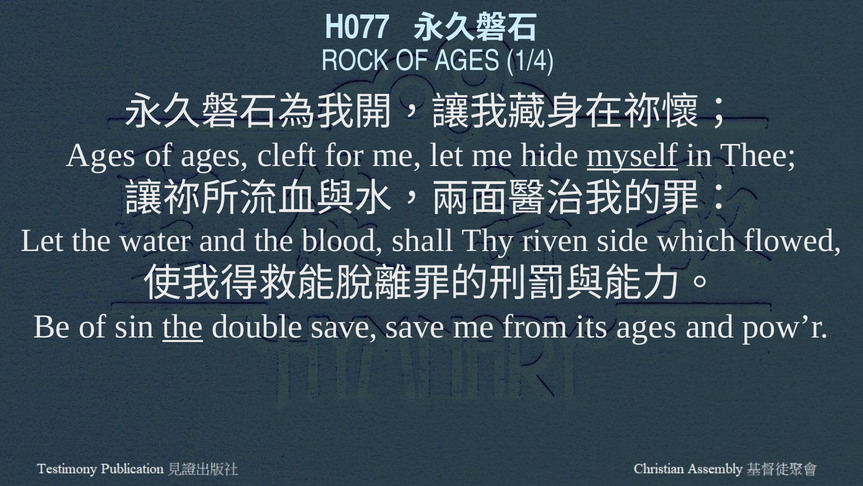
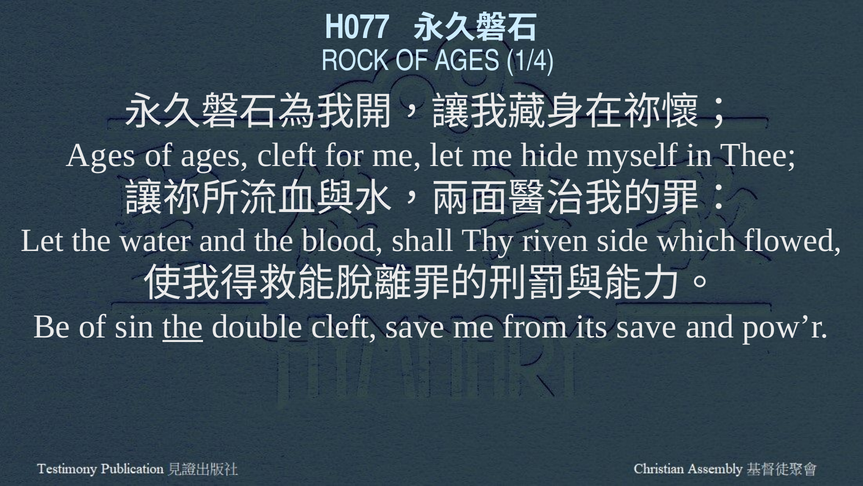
myself underline: present -> none
double save: save -> cleft
its ages: ages -> save
